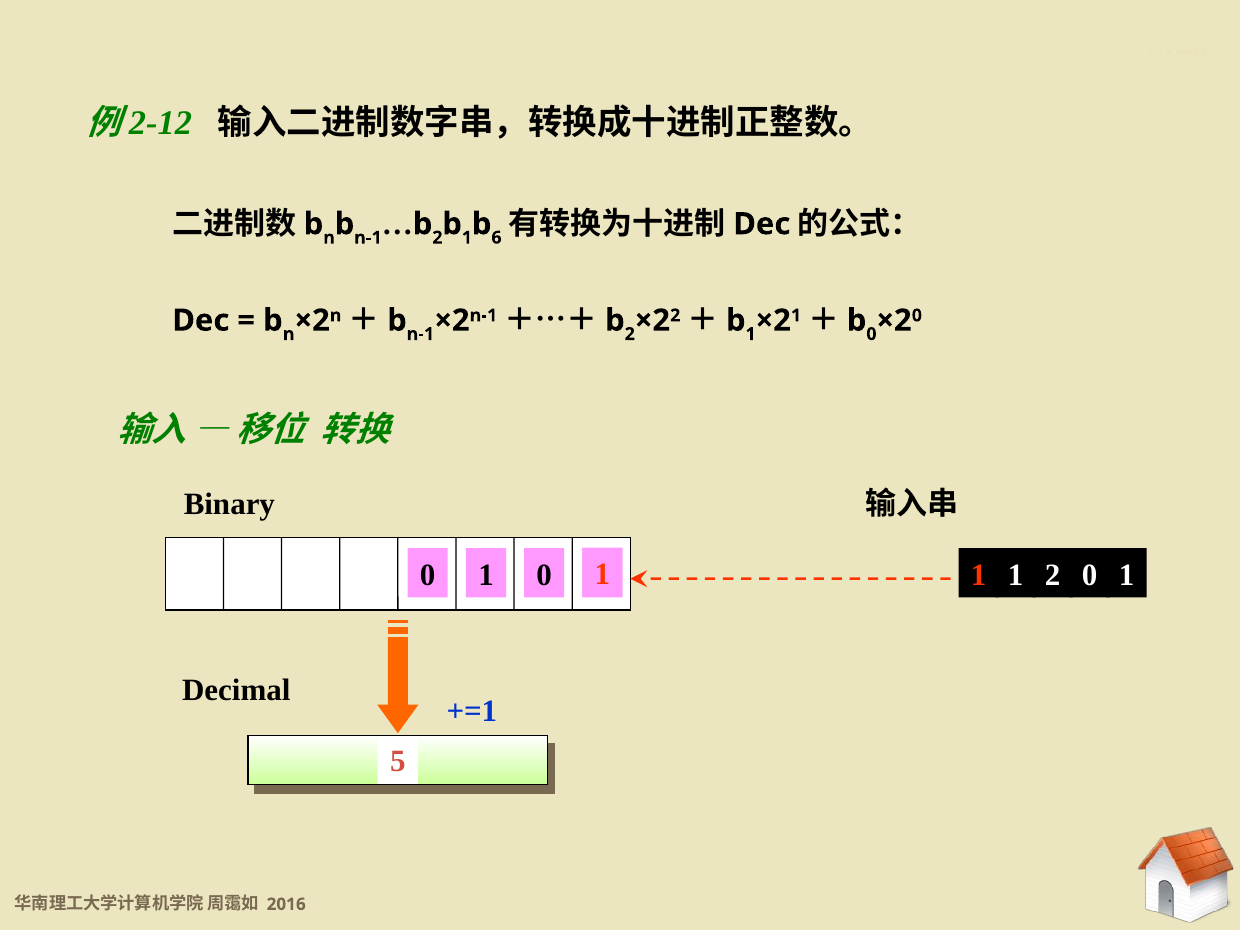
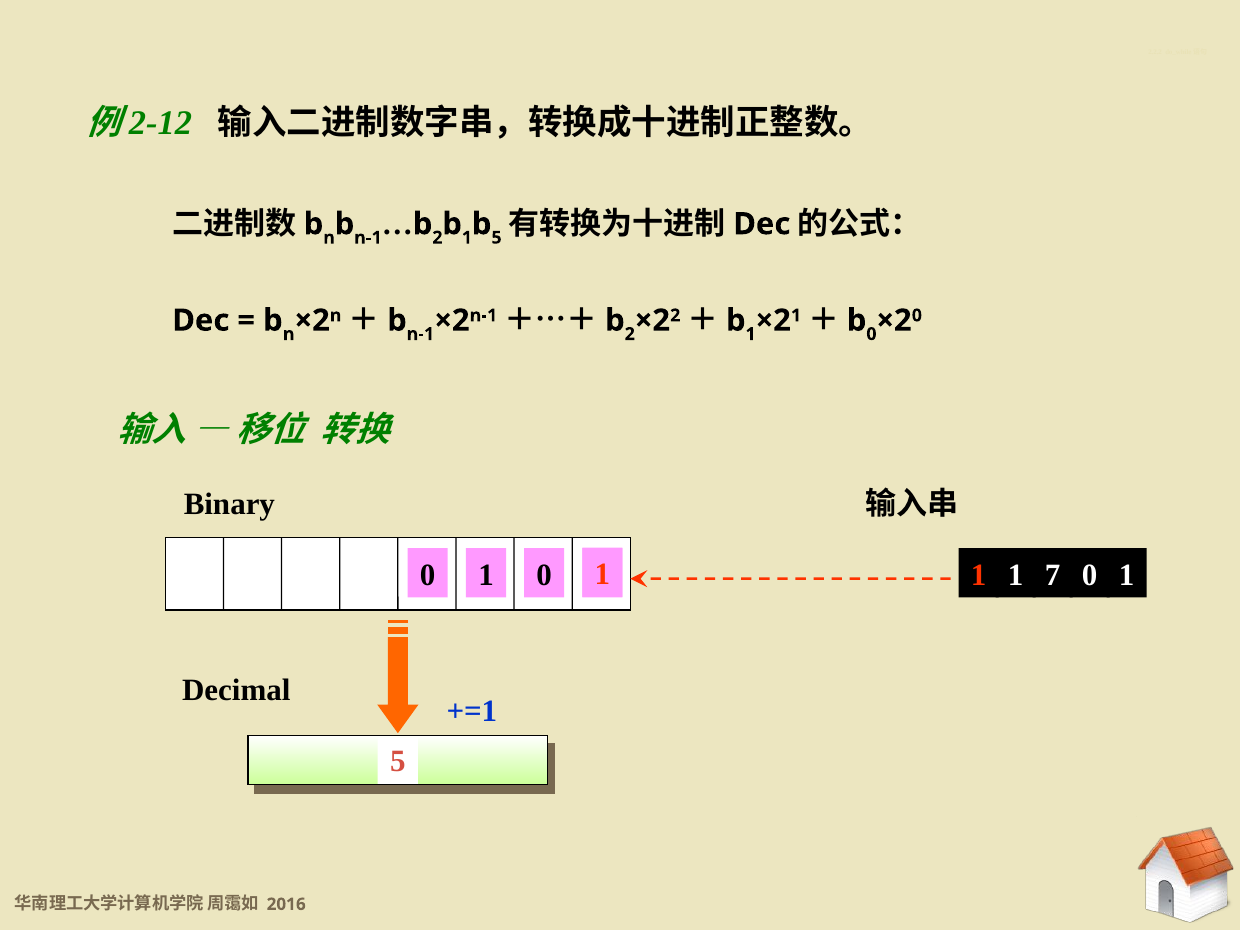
6 at (497, 238): 6 -> 5
1 2: 2 -> 7
